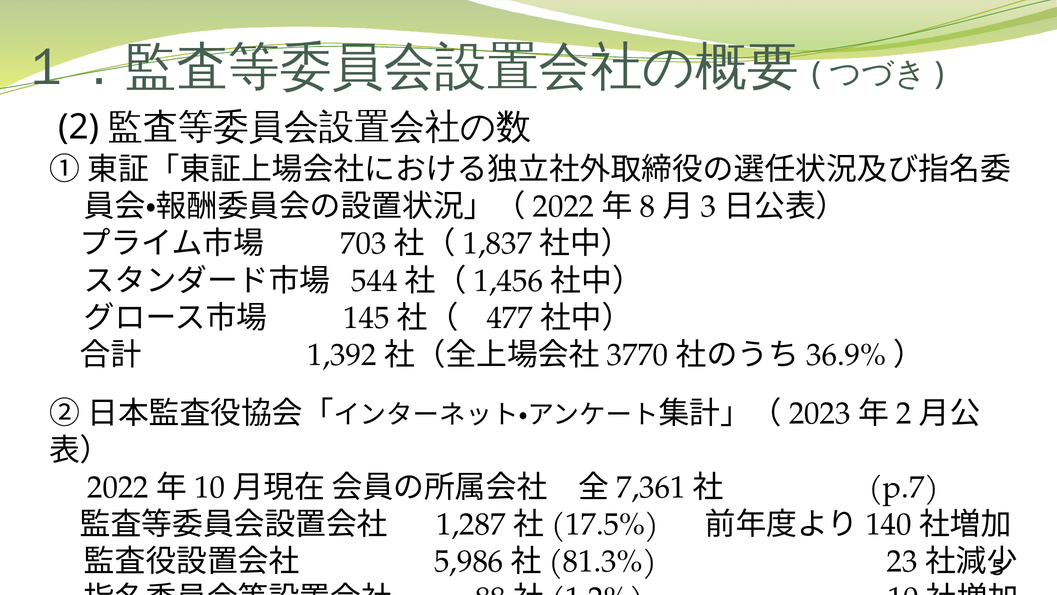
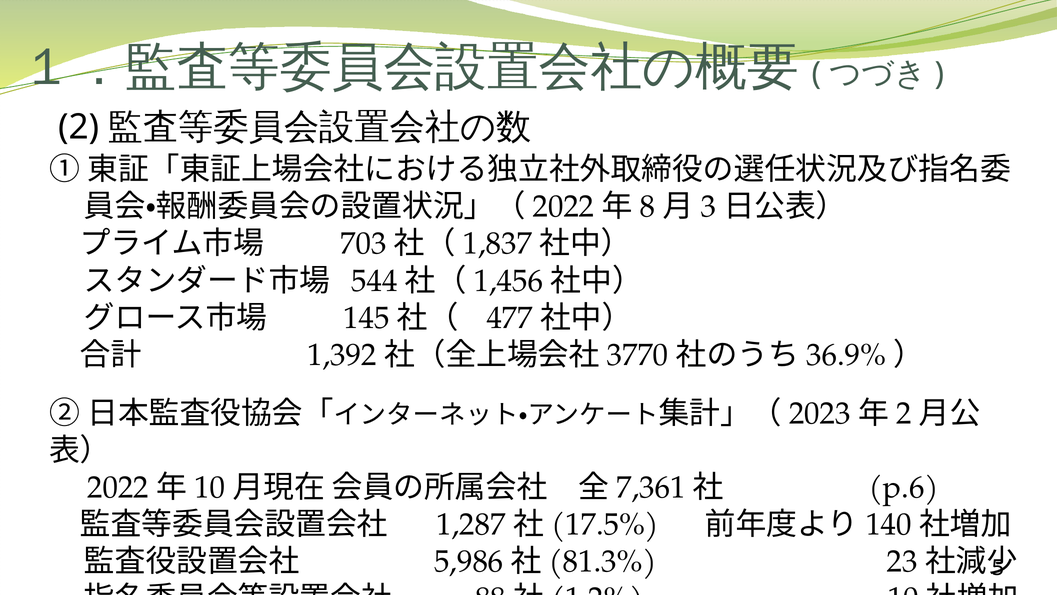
p.7: p.7 -> p.6
